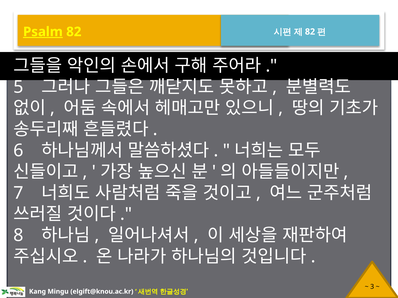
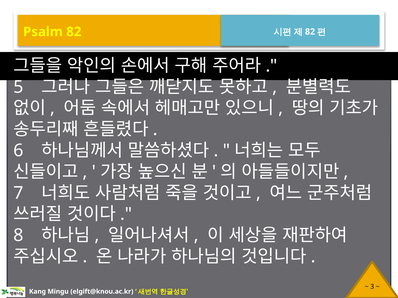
Psalm underline: present -> none
